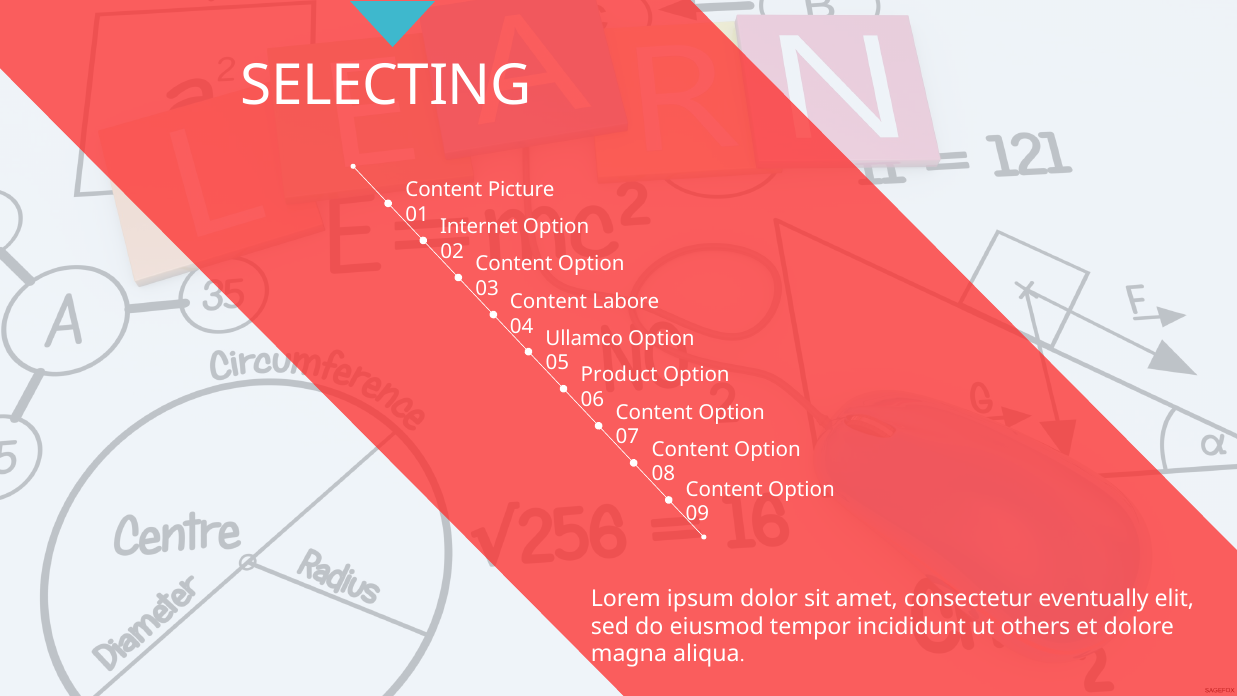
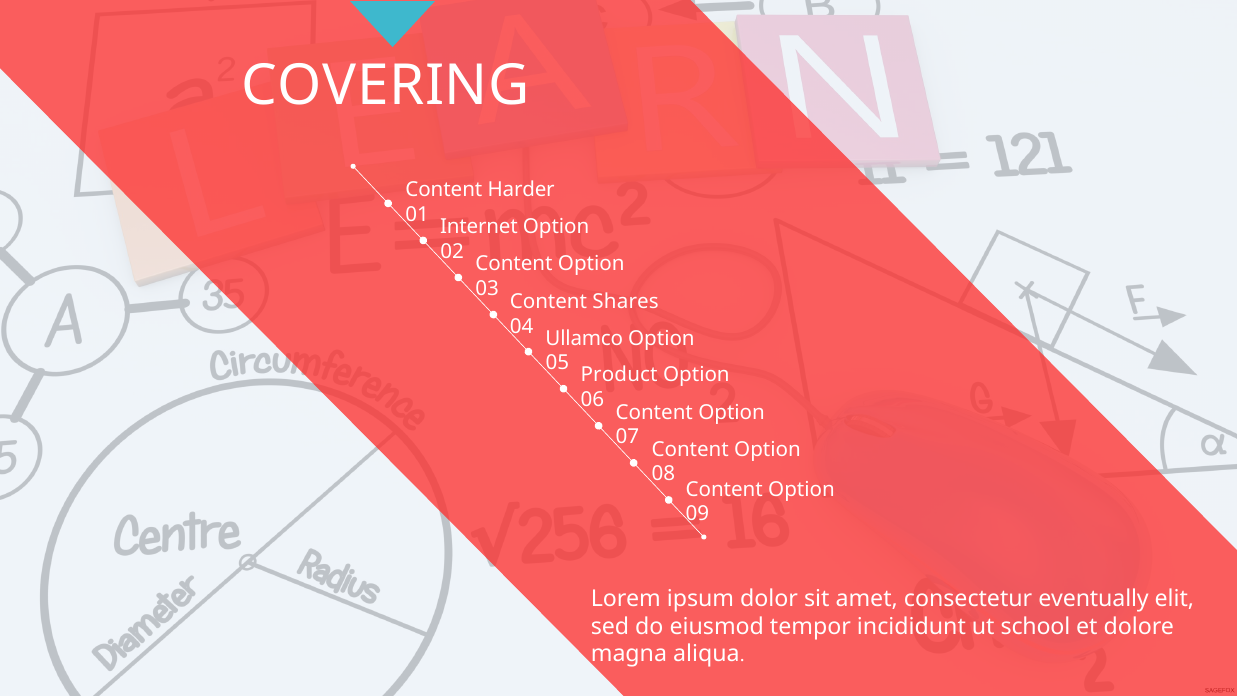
SELECTING: SELECTING -> COVERING
Picture: Picture -> Harder
Labore: Labore -> Shares
others: others -> school
